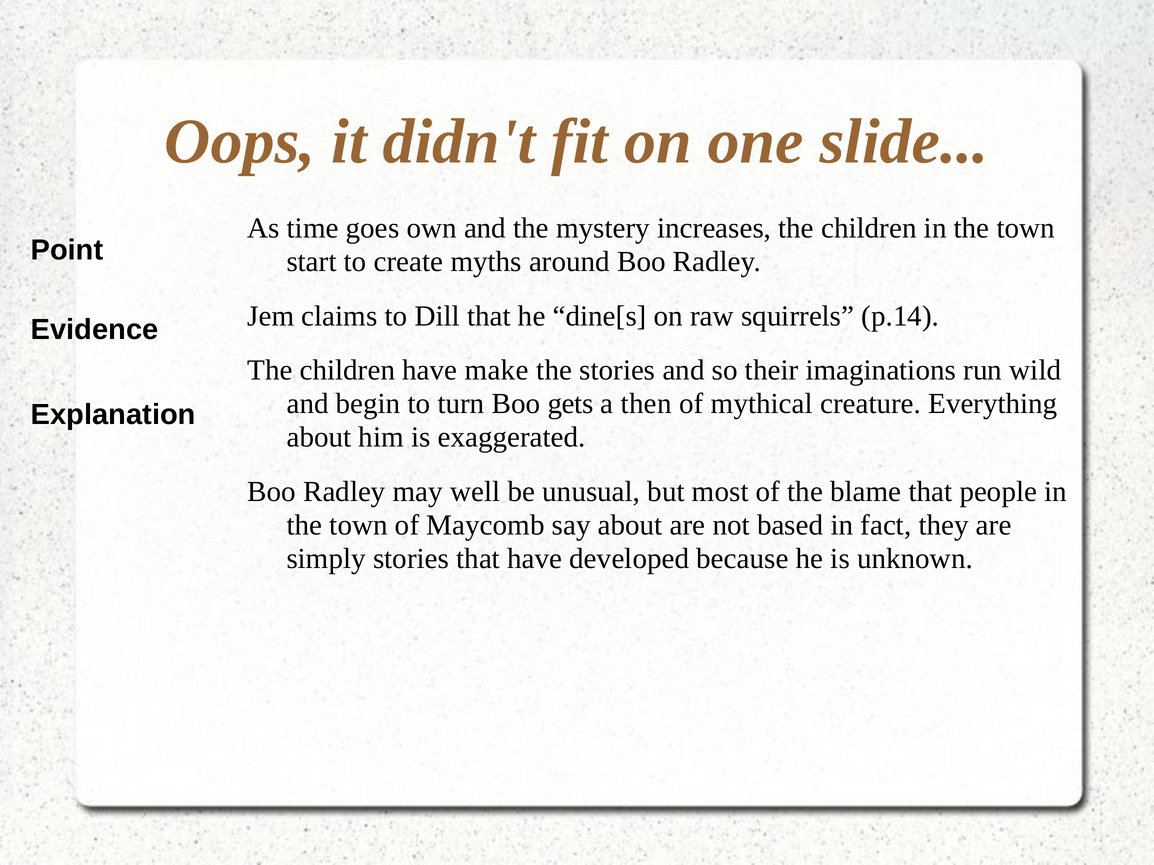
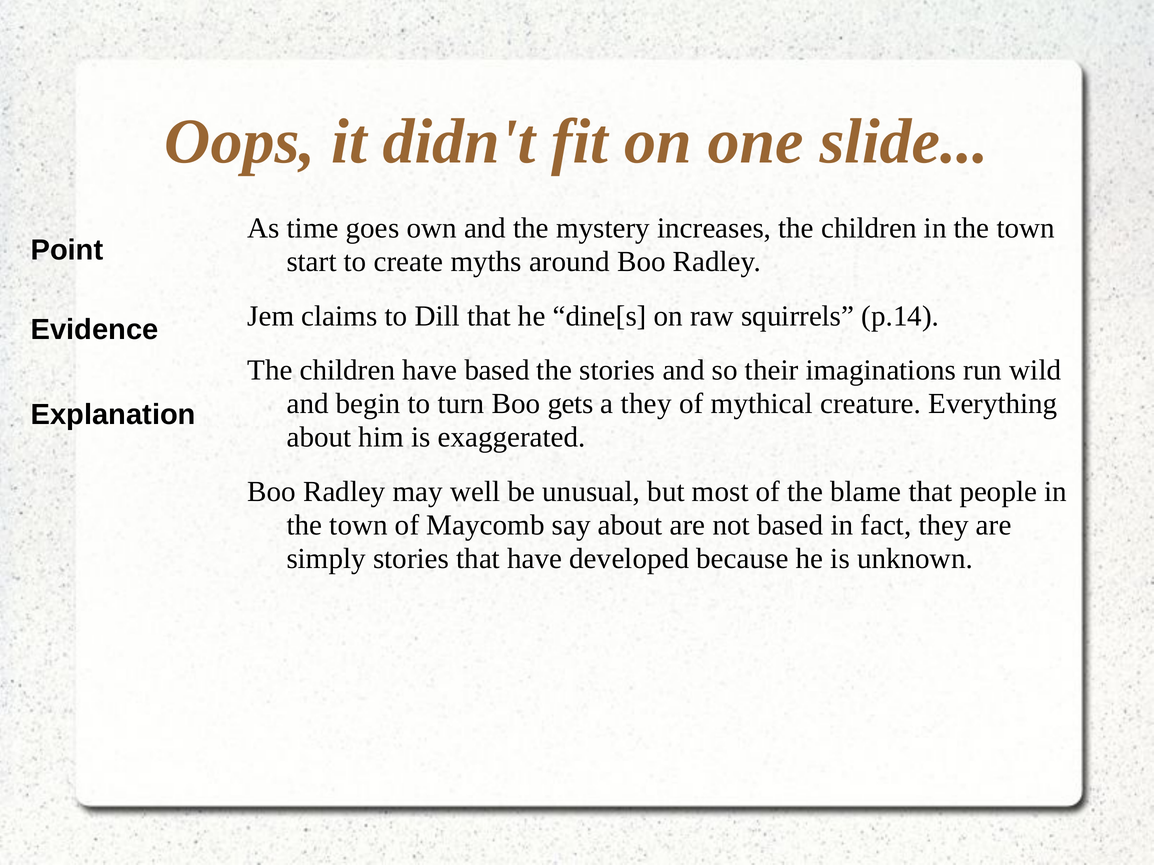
have make: make -> based
a then: then -> they
